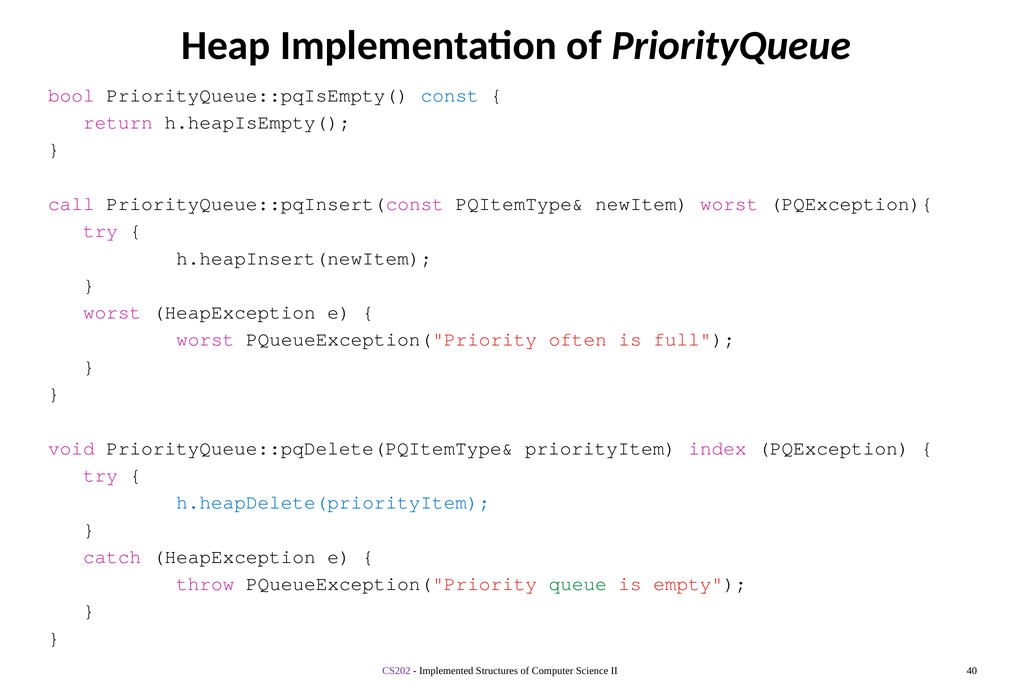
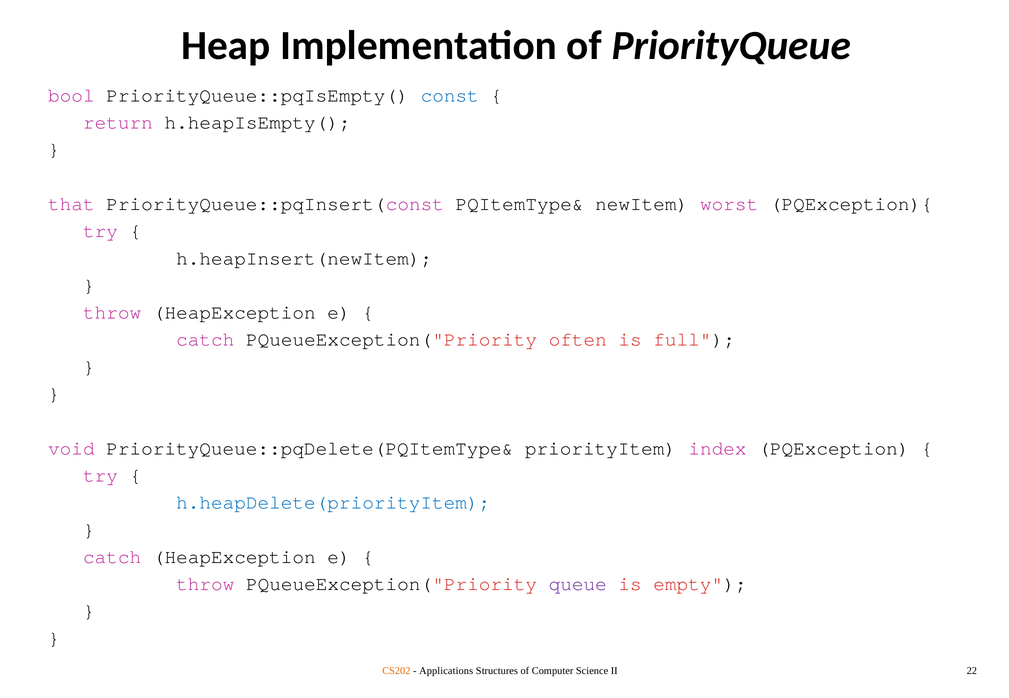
call: call -> that
worst at (112, 313): worst -> throw
worst at (205, 340): worst -> catch
queue colour: green -> purple
CS202 colour: purple -> orange
Implemented: Implemented -> Applications
40: 40 -> 22
